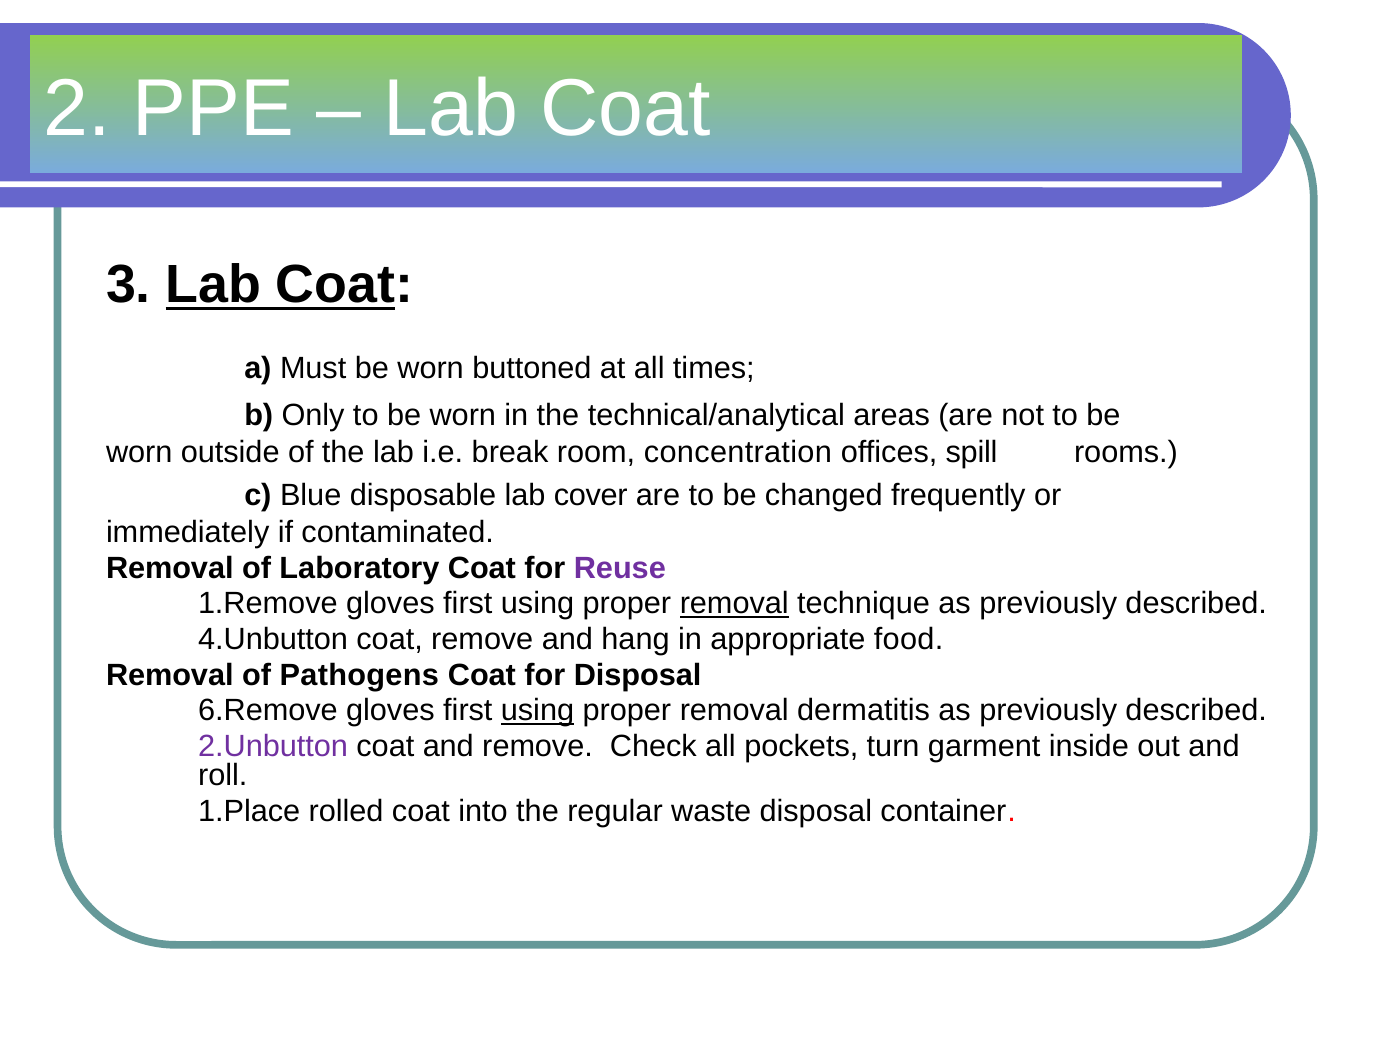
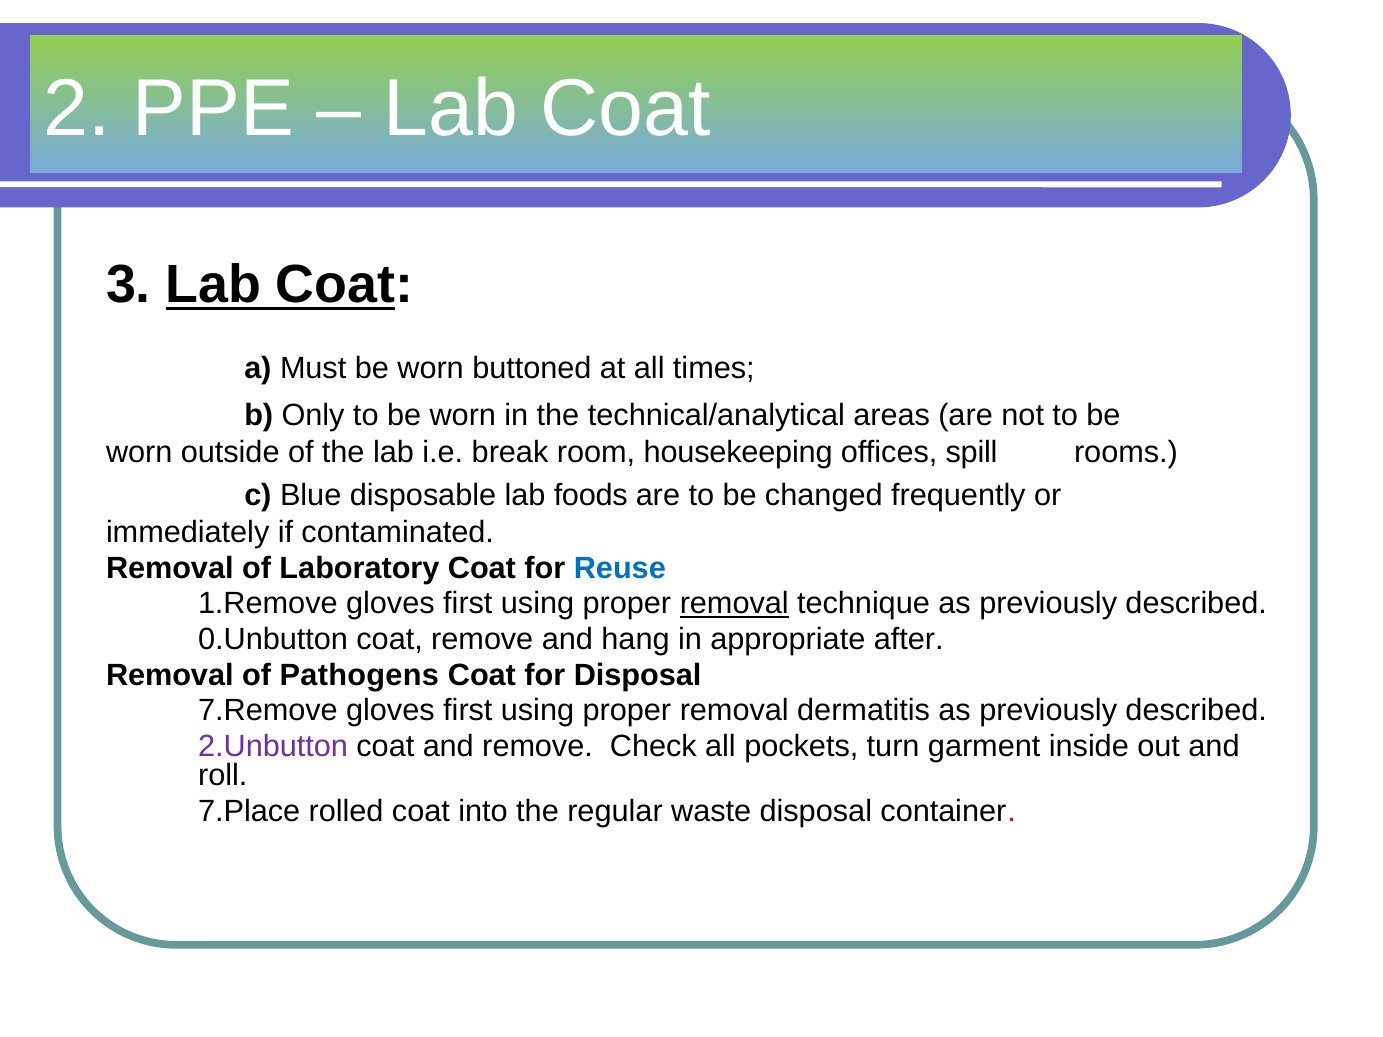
concentration: concentration -> housekeeping
cover: cover -> foods
Reuse colour: purple -> blue
4.Unbutton: 4.Unbutton -> 0.Unbutton
food: food -> after
6.Remove: 6.Remove -> 7.Remove
using at (538, 711) underline: present -> none
1.Place: 1.Place -> 7.Place
